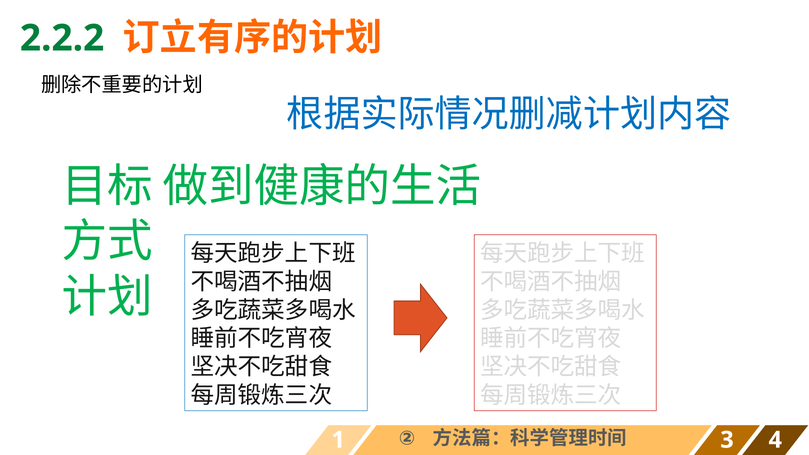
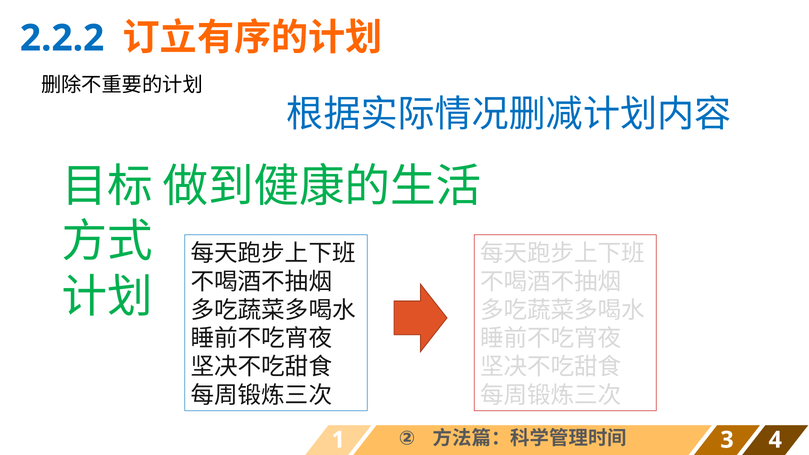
2.2.2 colour: green -> blue
